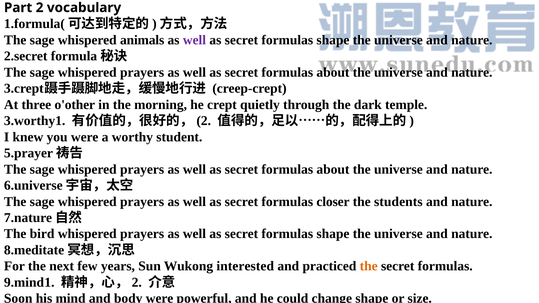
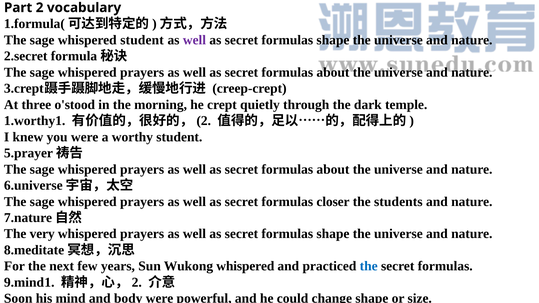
whispered animals: animals -> student
o'other: o'other -> o'stood
3.worthy1: 3.worthy1 -> 1.worthy1
bird: bird -> very
Wukong interested: interested -> whispered
the at (369, 266) colour: orange -> blue
